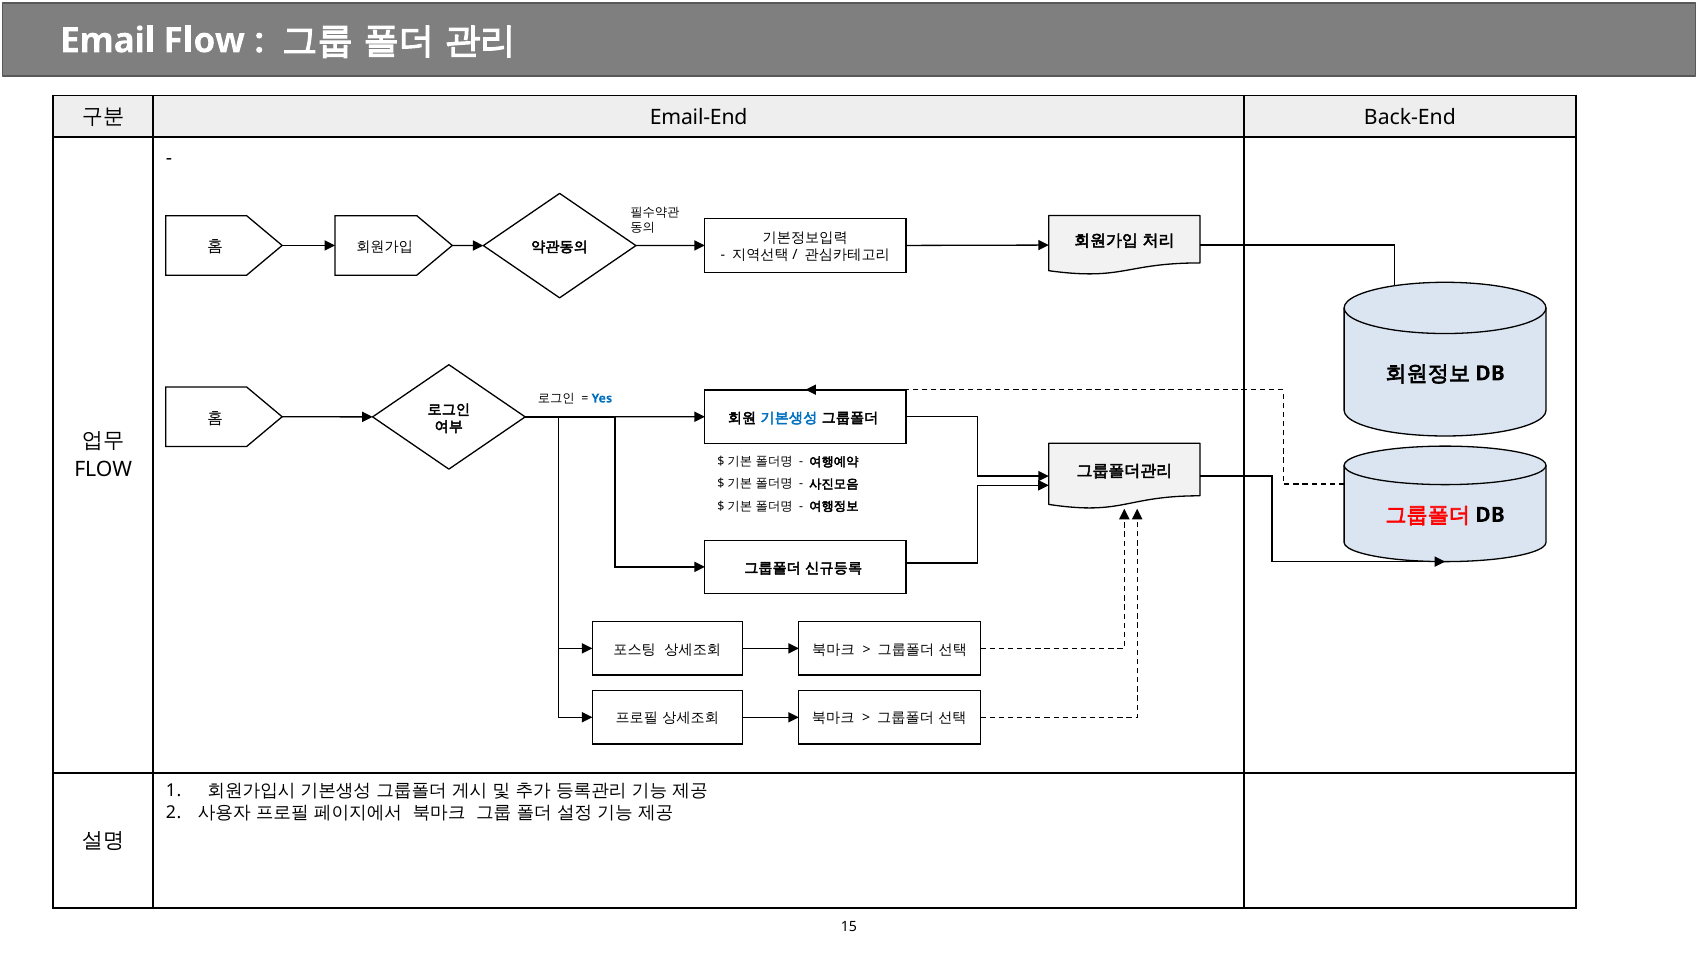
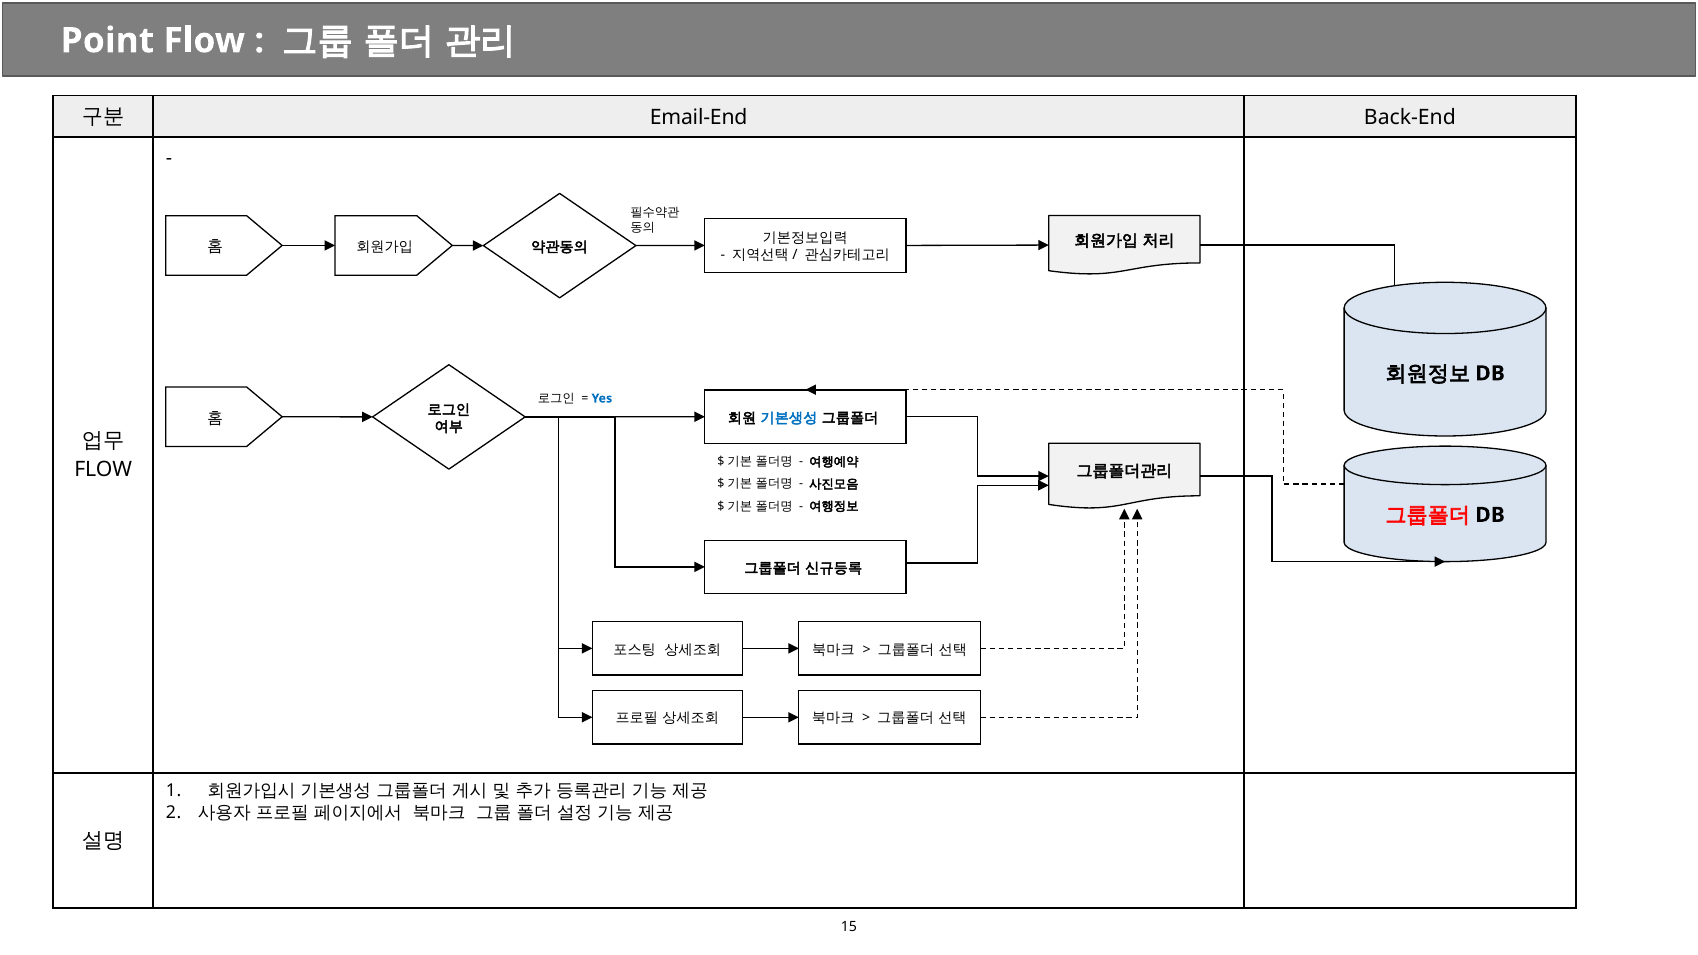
Email: Email -> Point
